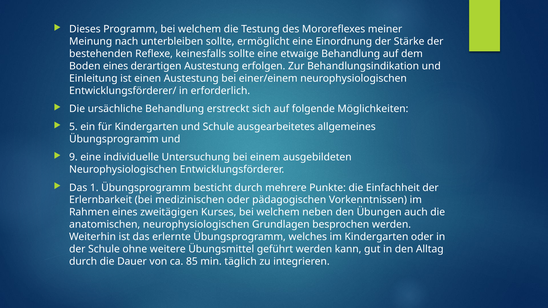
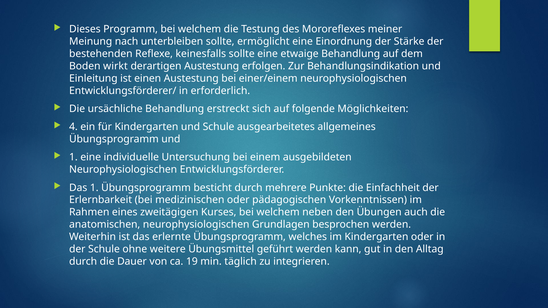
Boden eines: eines -> wirkt
5: 5 -> 4
9 at (73, 157): 9 -> 1
85: 85 -> 19
